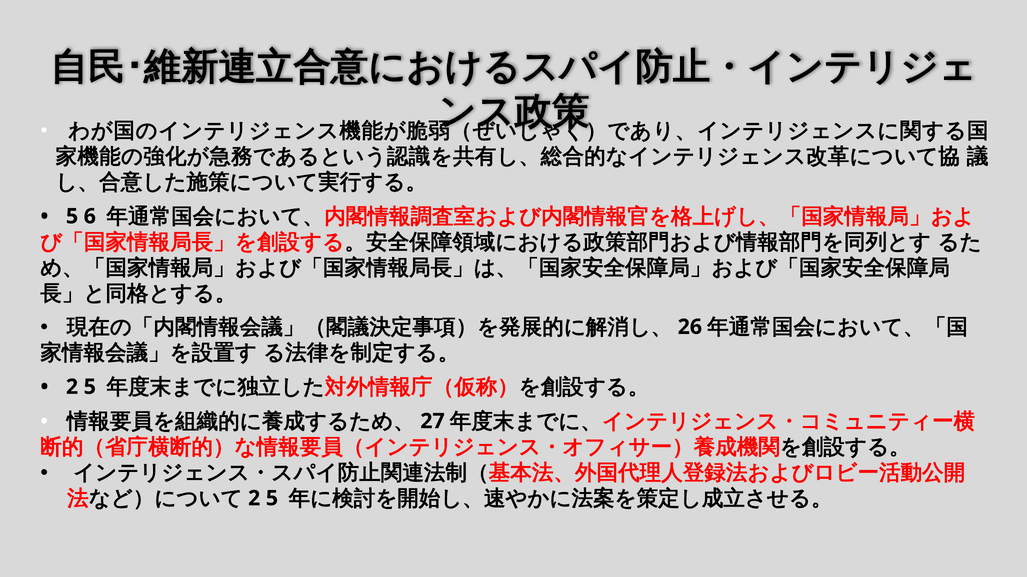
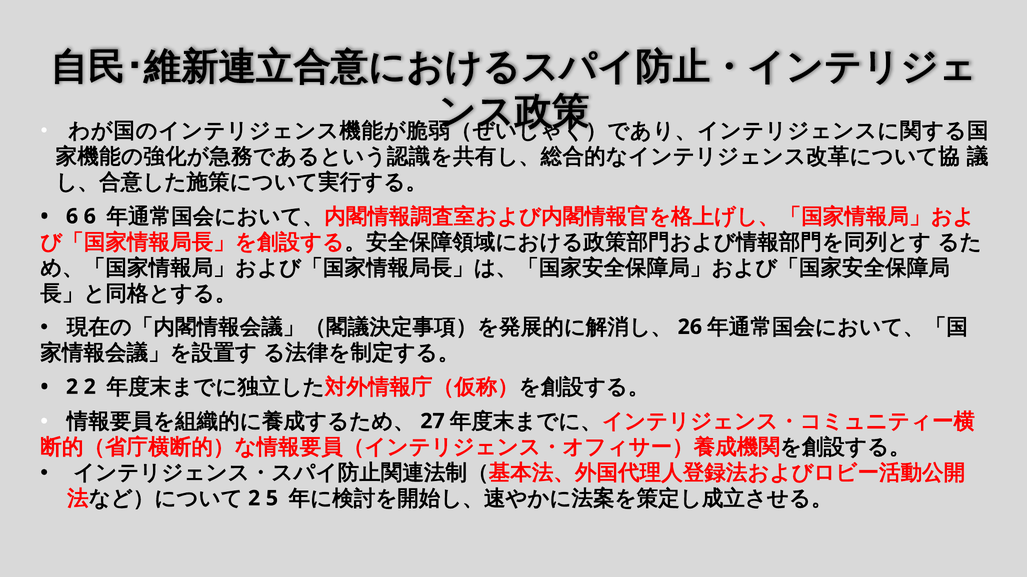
5 at (72, 217): 5 -> 6
5 at (90, 387): 5 -> 2
